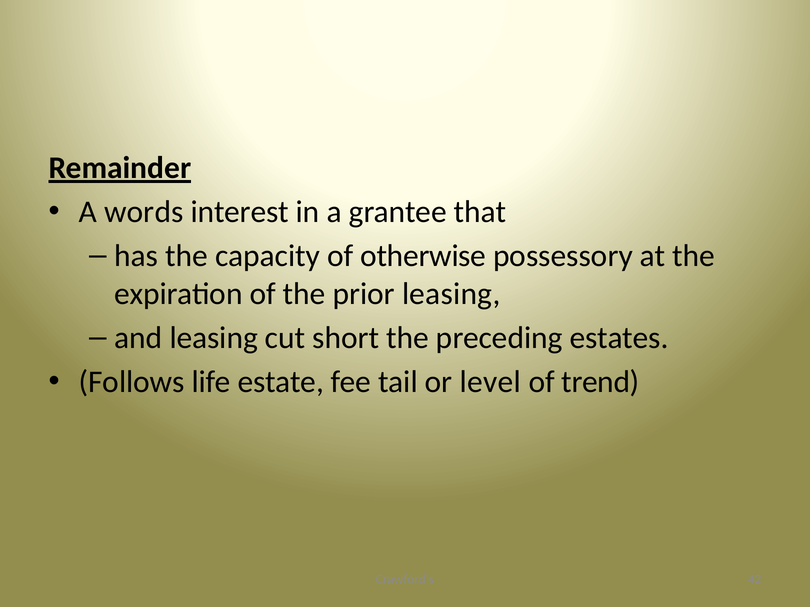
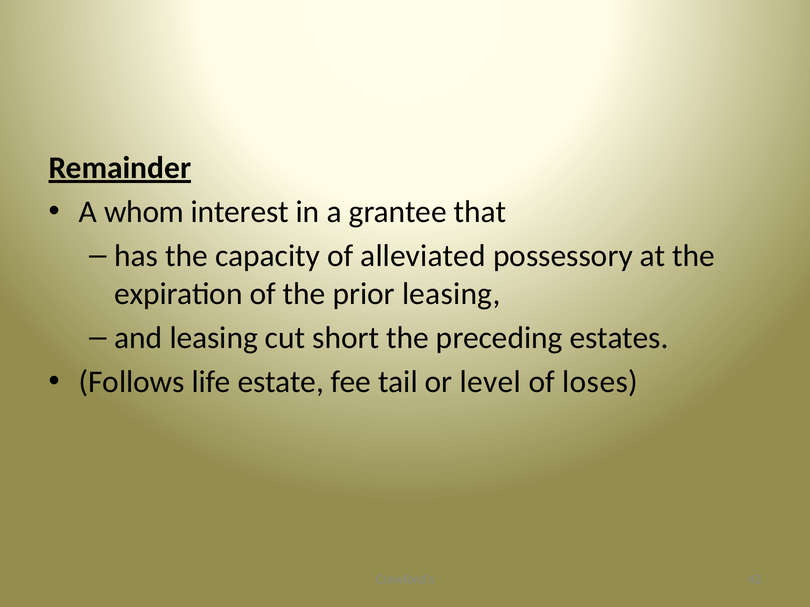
words: words -> whom
otherwise: otherwise -> alleviated
trend: trend -> loses
